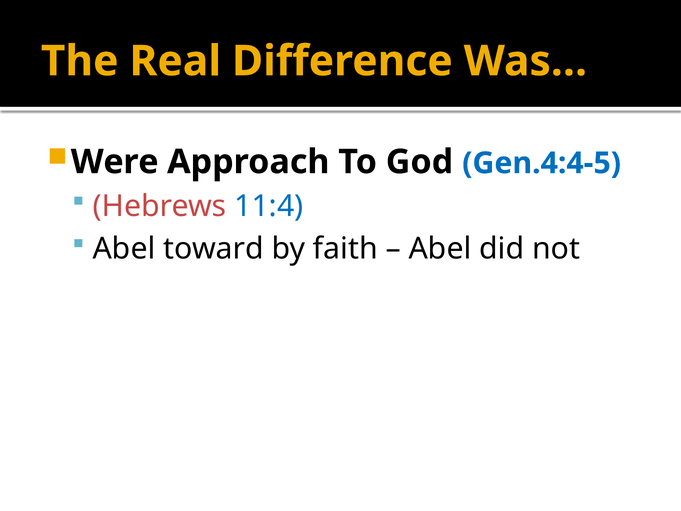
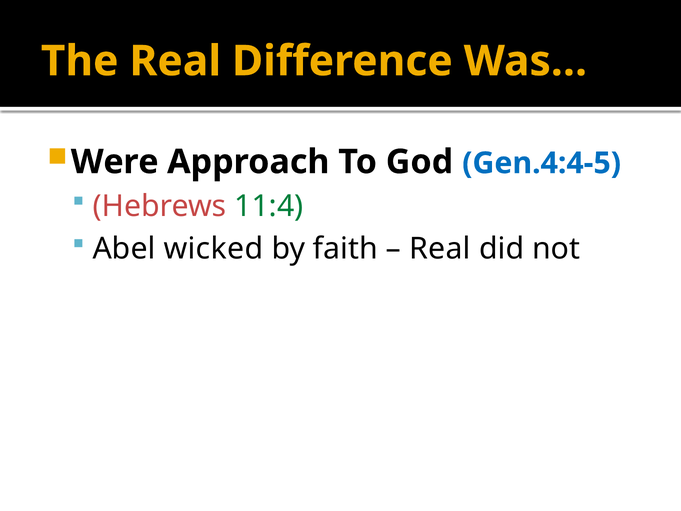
11:4 colour: blue -> green
toward: toward -> wicked
Abel at (440, 249): Abel -> Real
